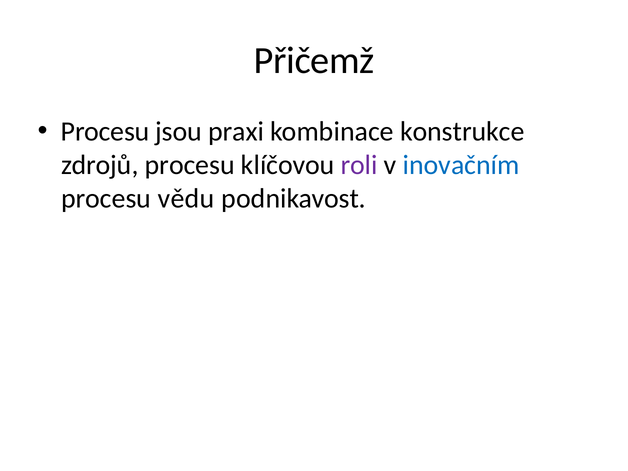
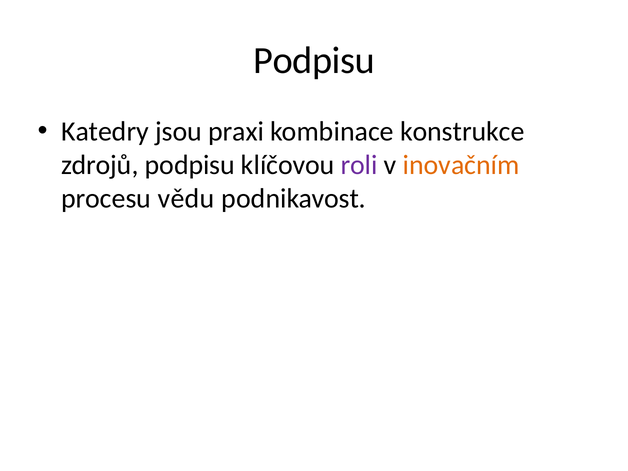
Přičemž at (314, 61): Přičemž -> Podpisu
Procesu at (105, 132): Procesu -> Katedry
zdrojů procesu: procesu -> podpisu
inovačním colour: blue -> orange
